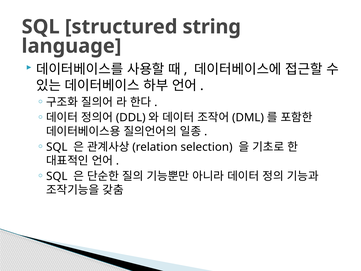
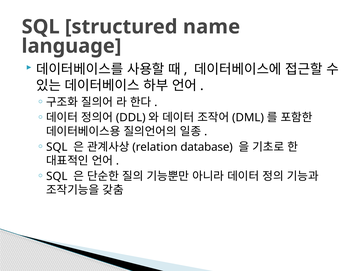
string: string -> name
selection: selection -> database
